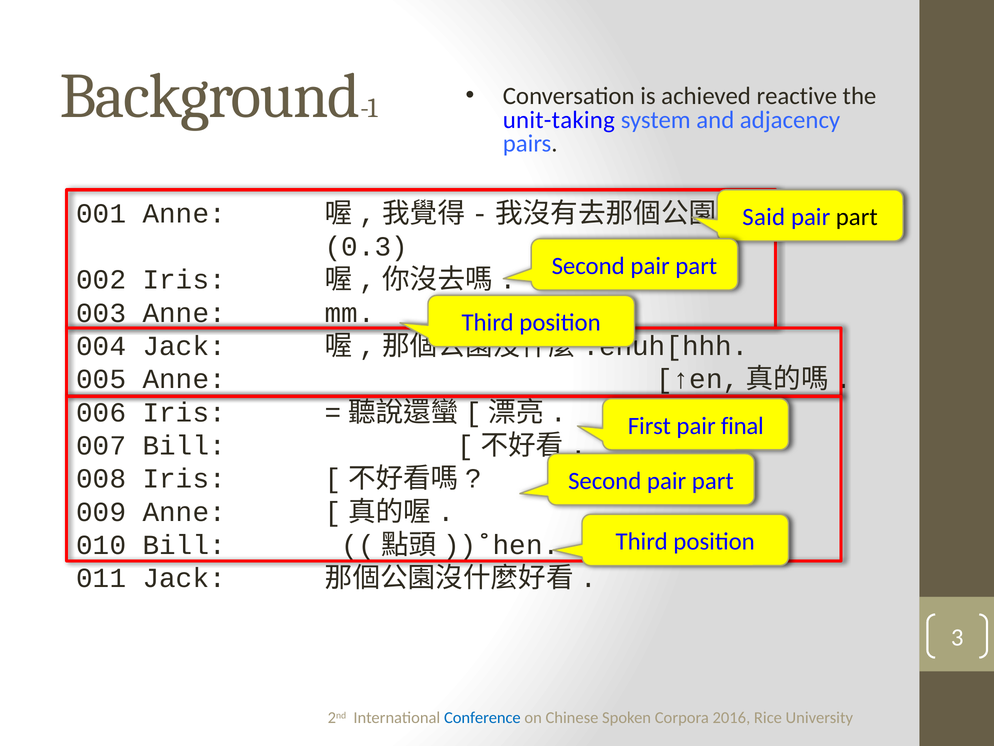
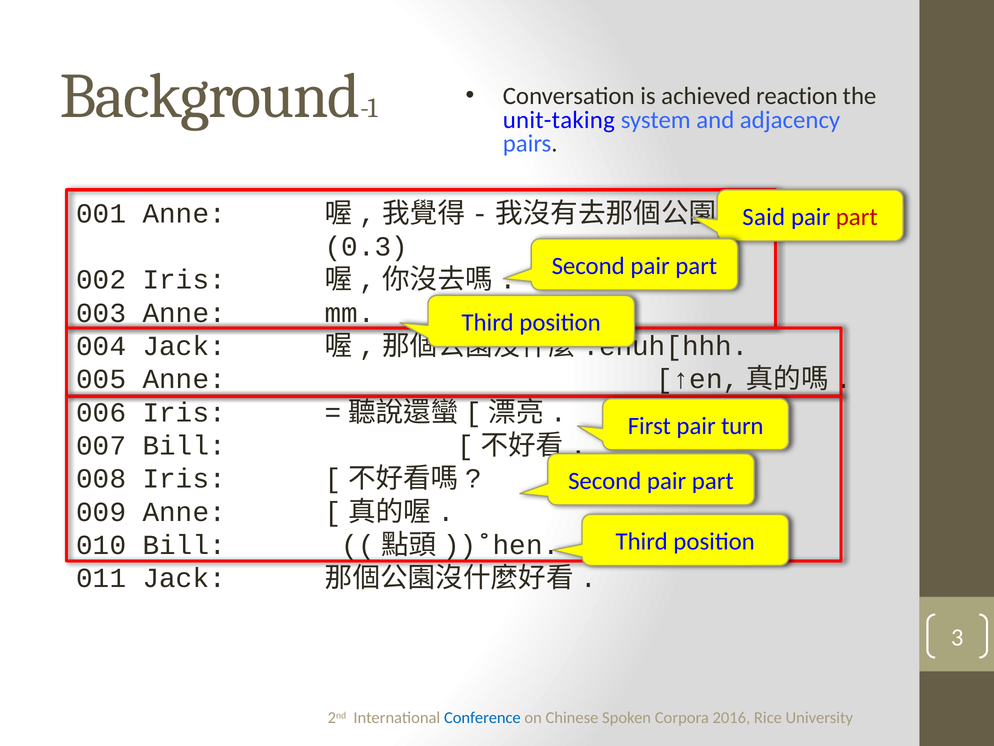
reactive: reactive -> reaction
part at (857, 217) colour: black -> red
final: final -> turn
